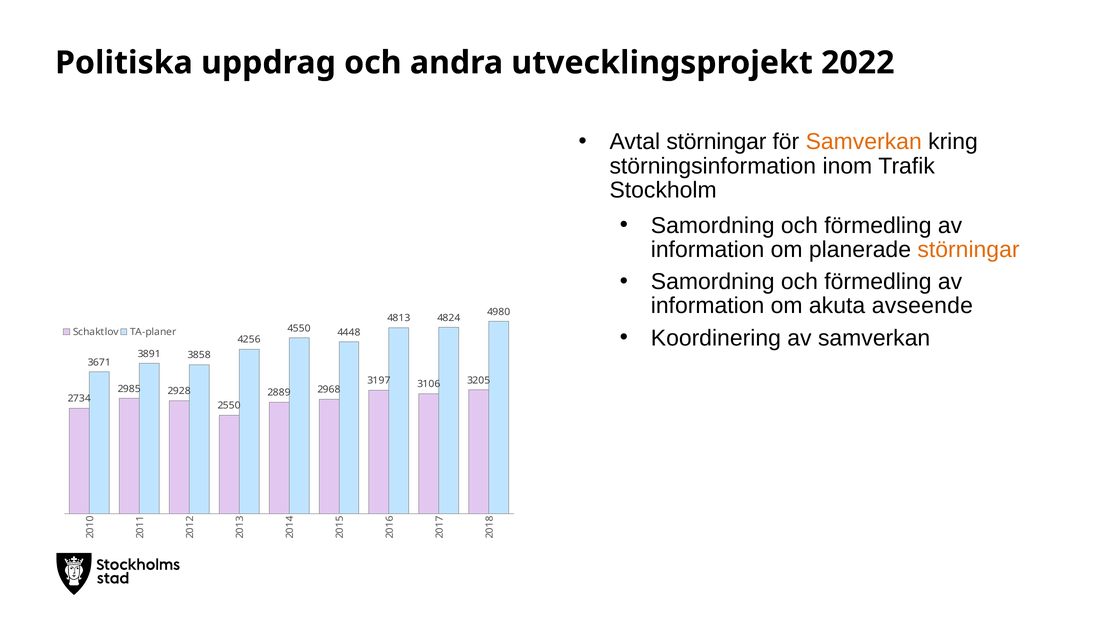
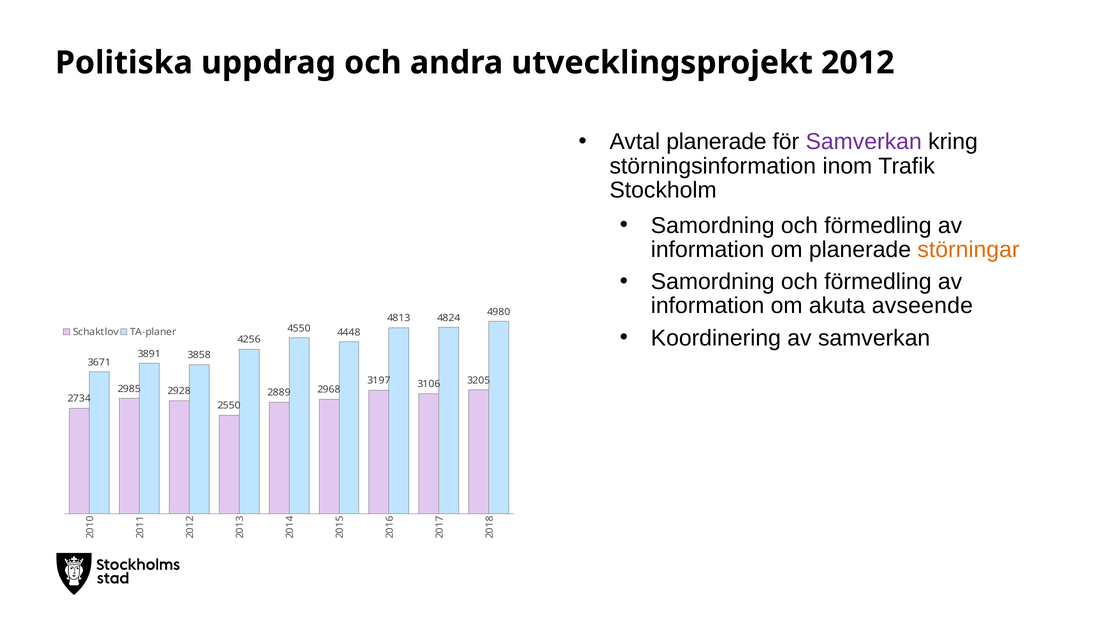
2022: 2022 -> 2012
Avtal störningar: störningar -> planerade
Samverkan at (864, 142) colour: orange -> purple
